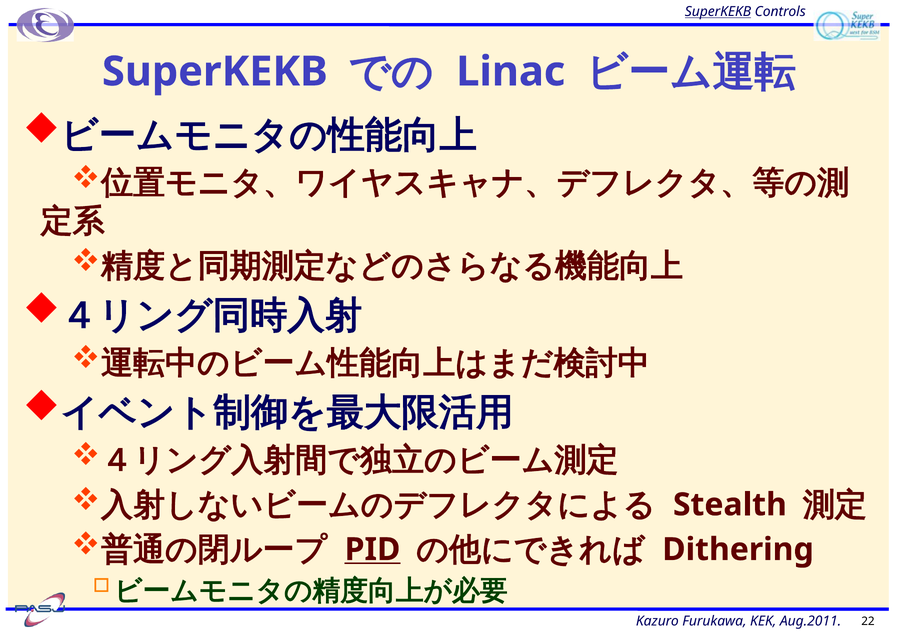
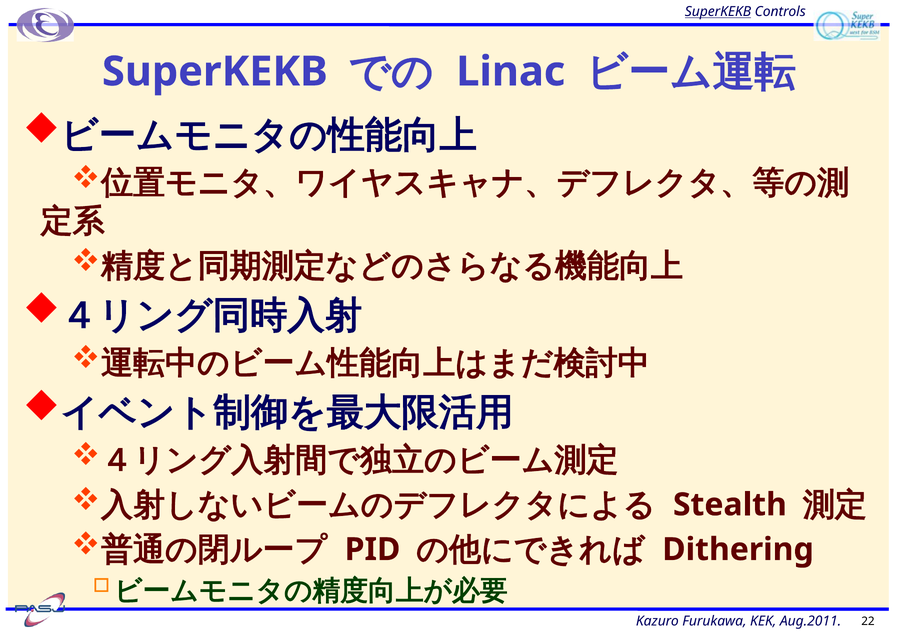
PID underline: present -> none
